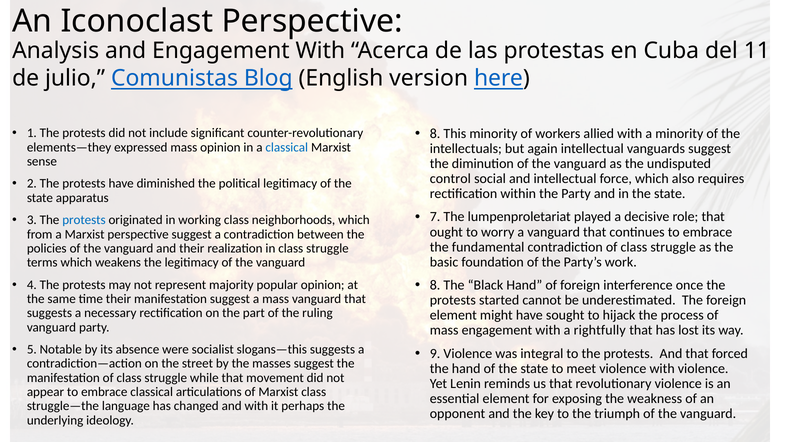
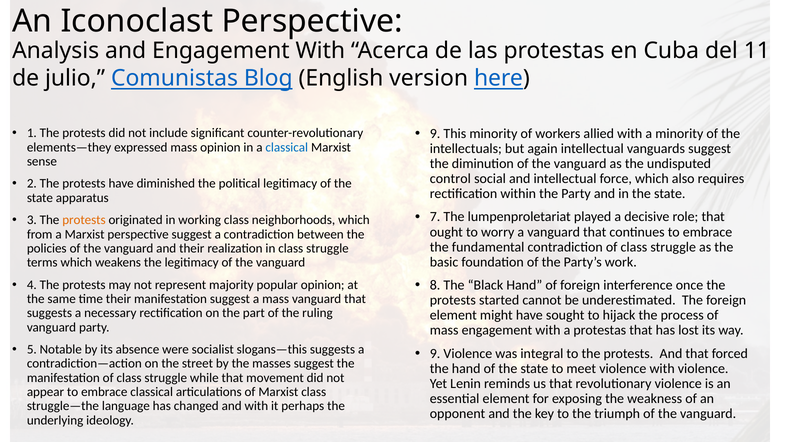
8 at (435, 134): 8 -> 9
protests at (84, 220) colour: blue -> orange
a rightfully: rightfully -> protestas
